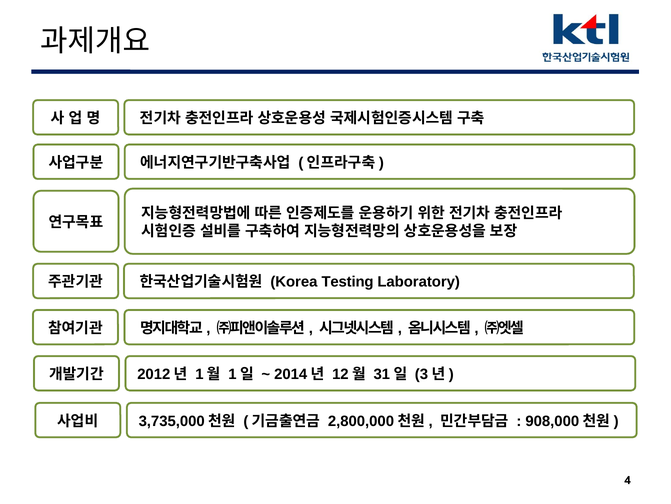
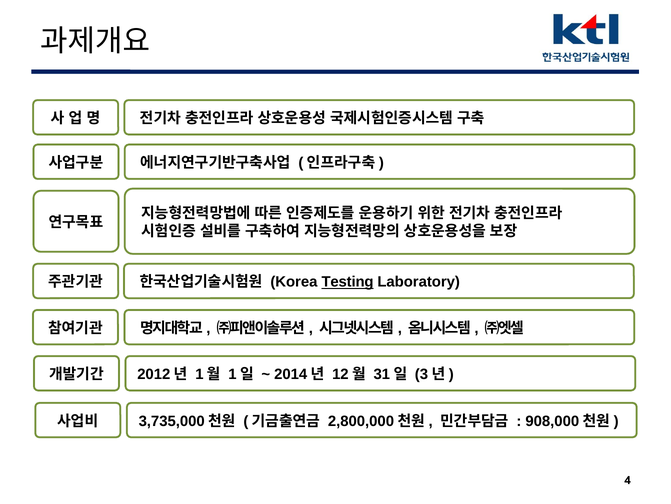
Testing underline: none -> present
